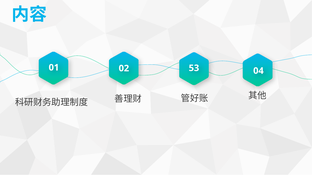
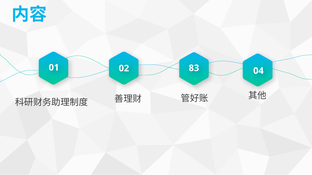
53: 53 -> 83
